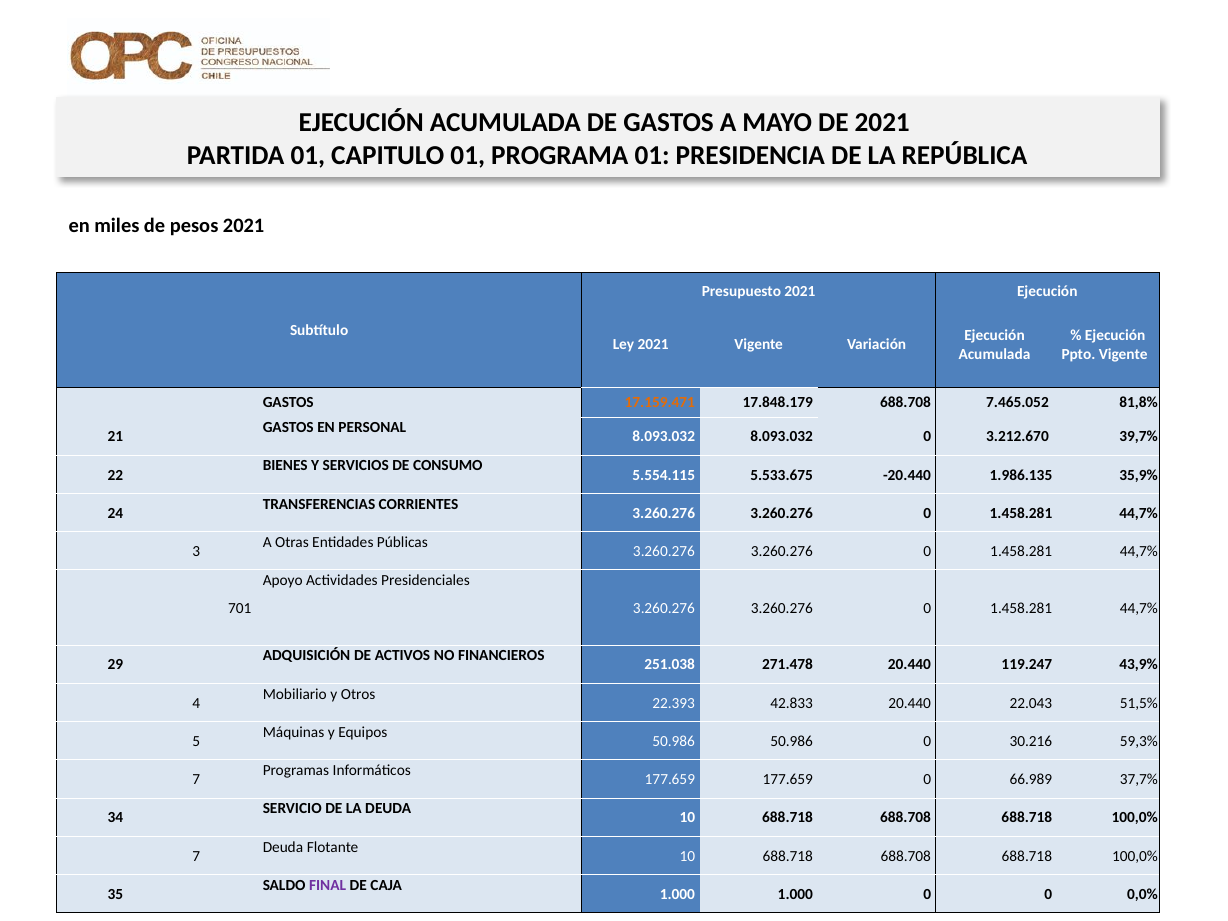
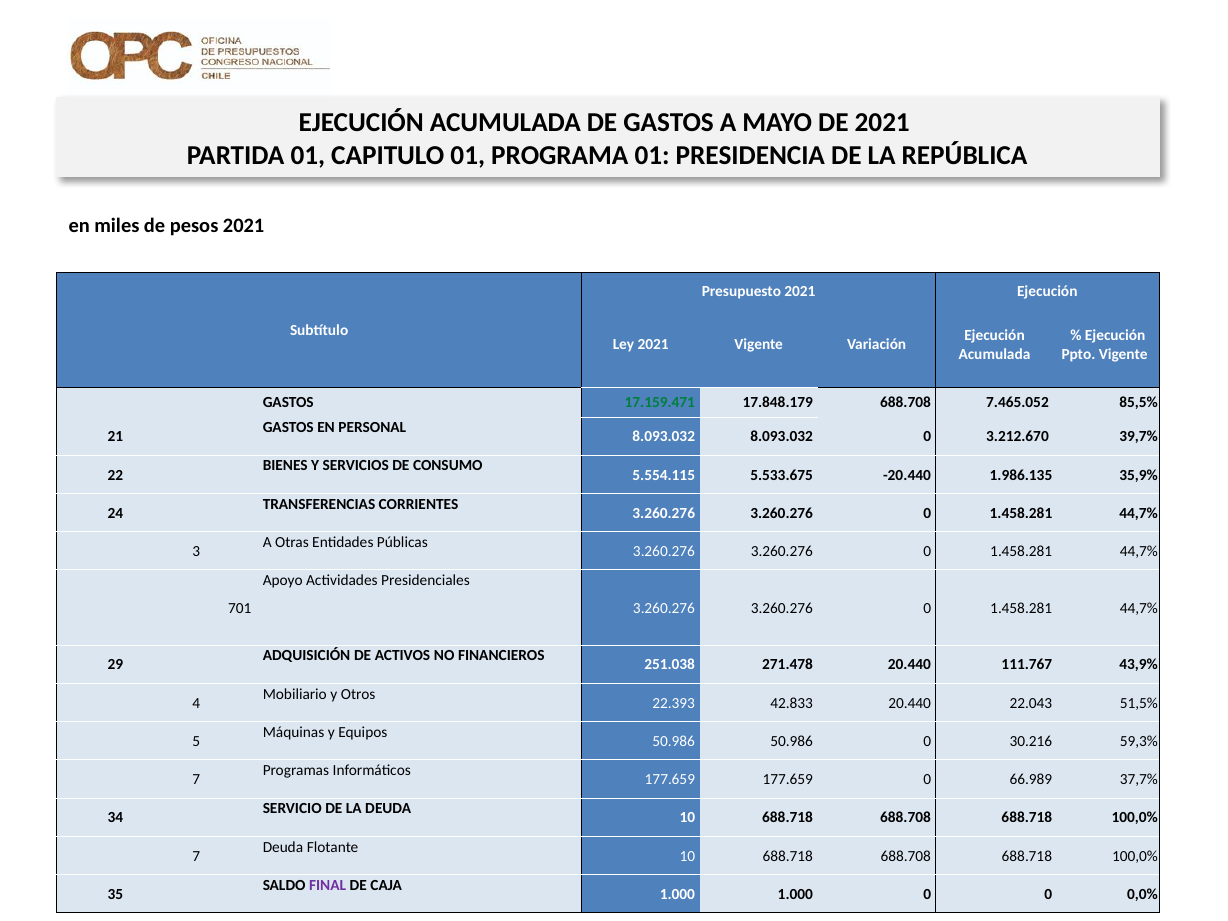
17.159.471 colour: orange -> green
81,8%: 81,8% -> 85,5%
119.247: 119.247 -> 111.767
